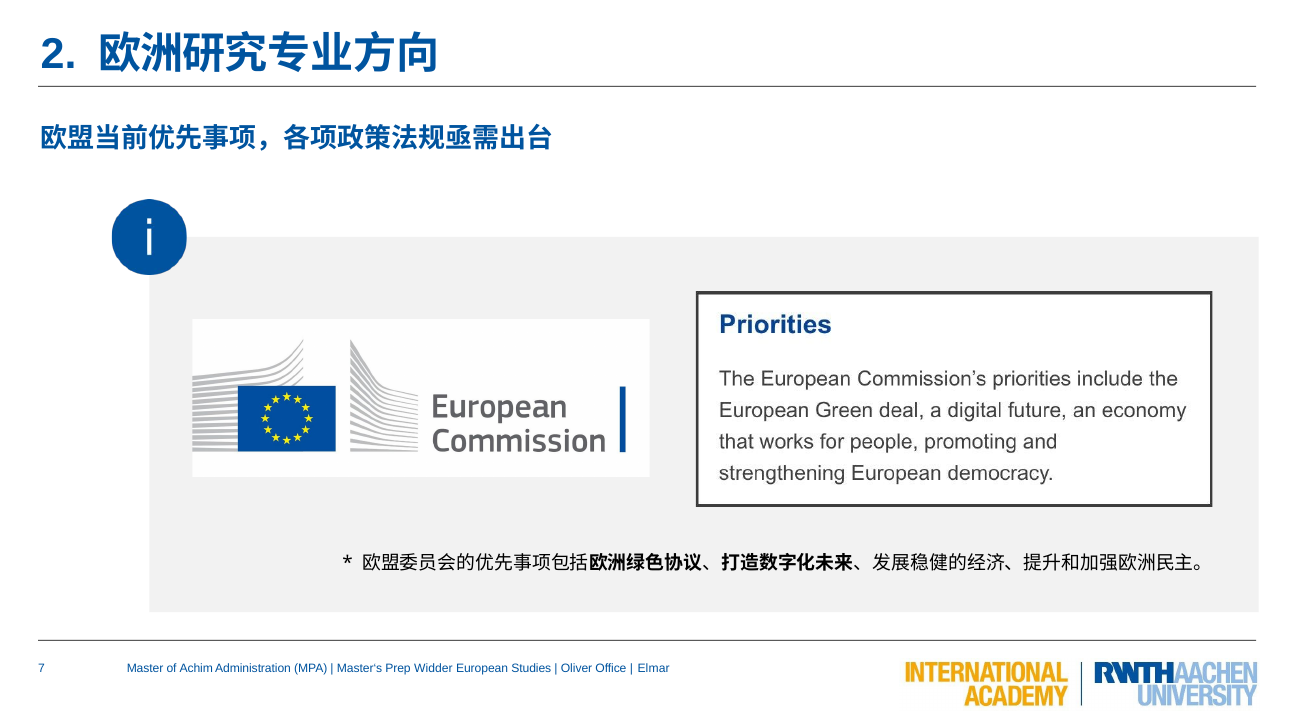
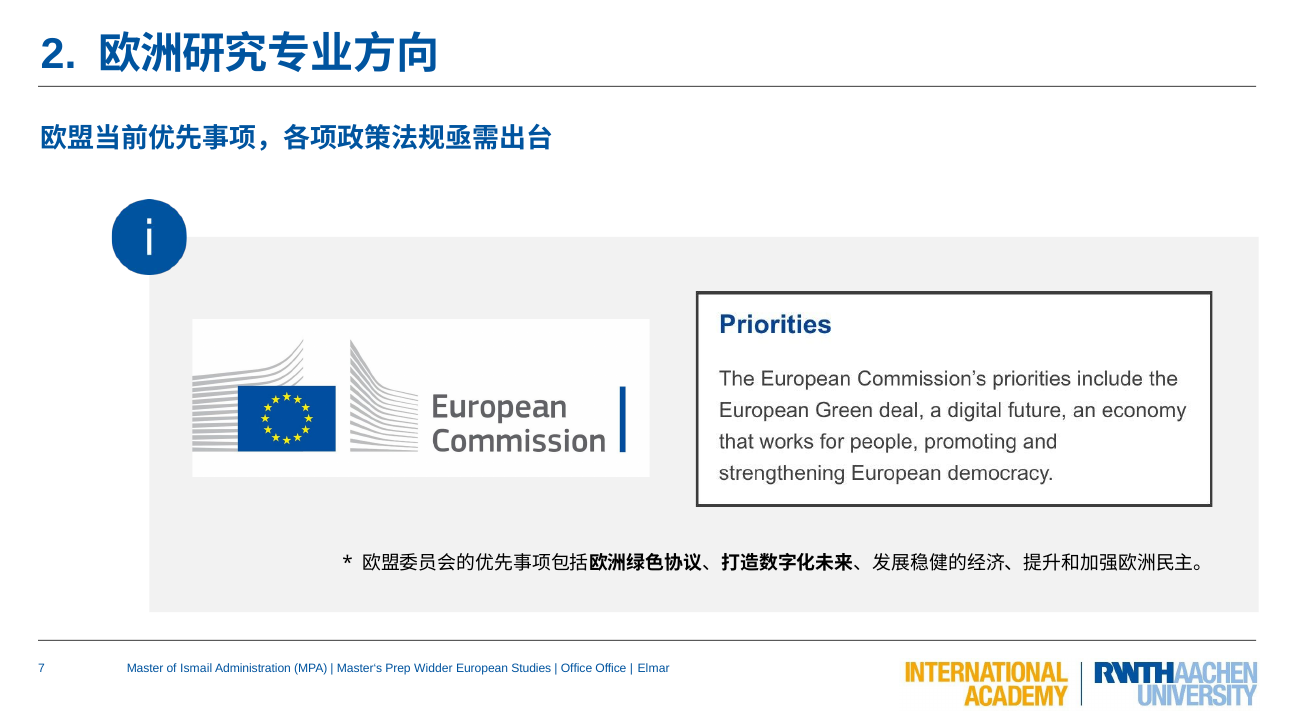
Achim: Achim -> Ismail
Oliver at (577, 669): Oliver -> Office
